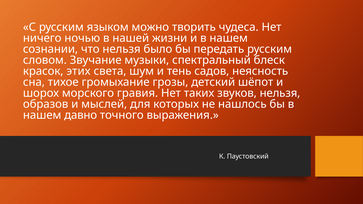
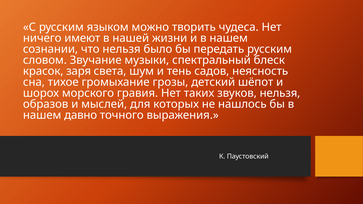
ночью: ночью -> имеют
этих: этих -> заря
